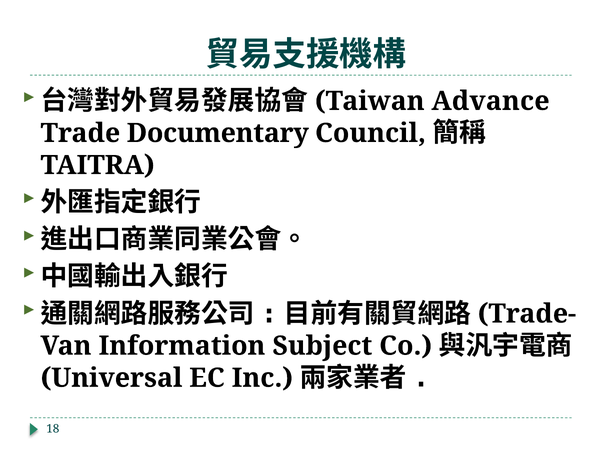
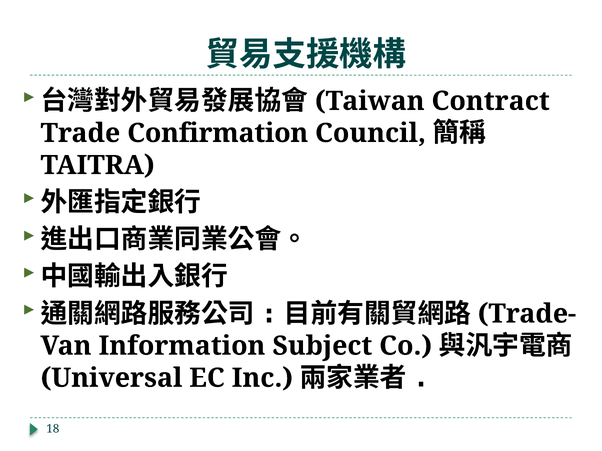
Advance: Advance -> Contract
Documentary: Documentary -> Confirmation
